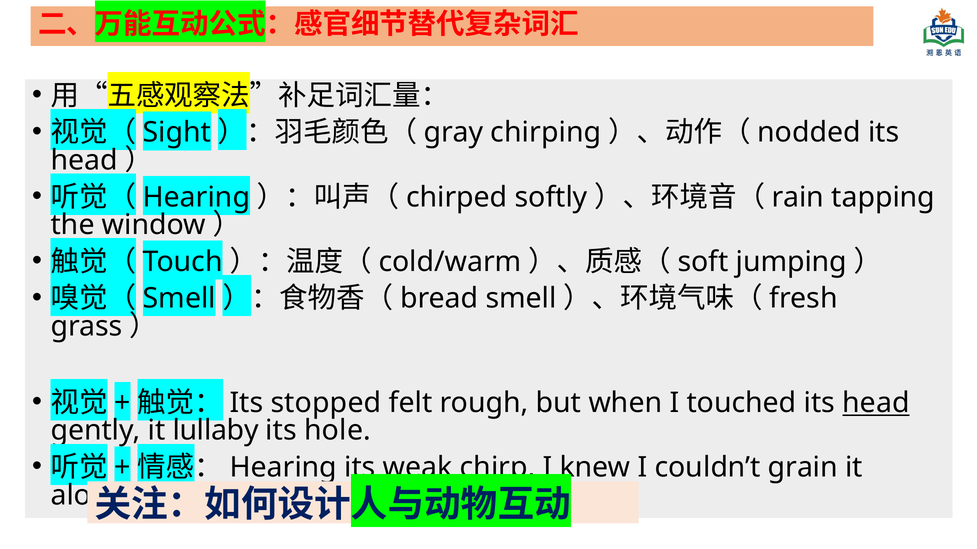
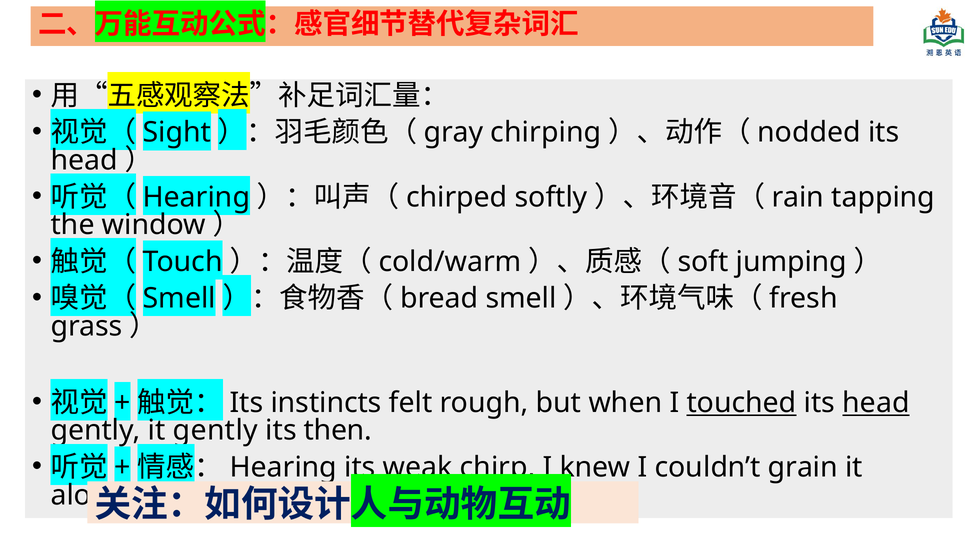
stopped: stopped -> instincts
touched underline: none -> present
lullaby at (216, 431): lullaby -> gently
hole: hole -> then
